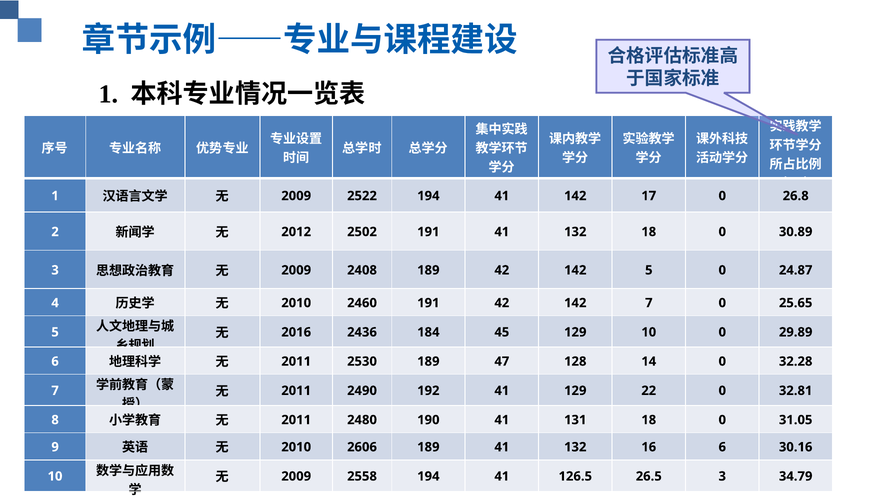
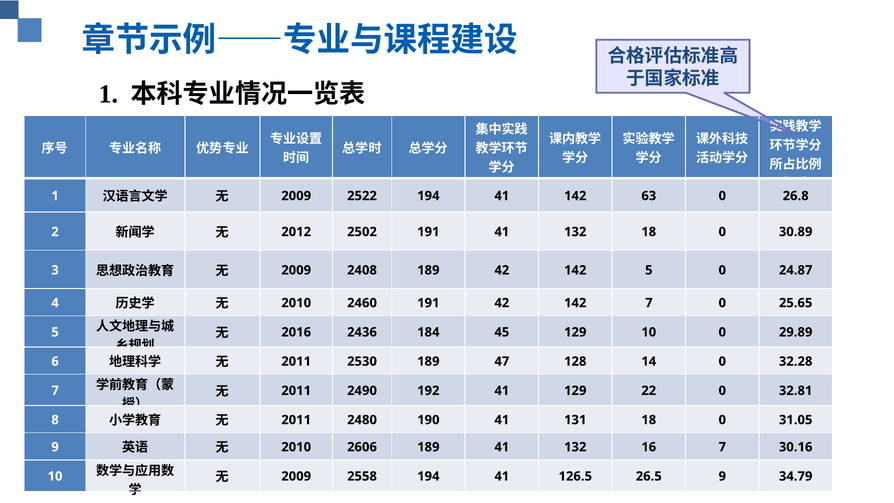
17: 17 -> 63
16 6: 6 -> 7
26.5 3: 3 -> 9
